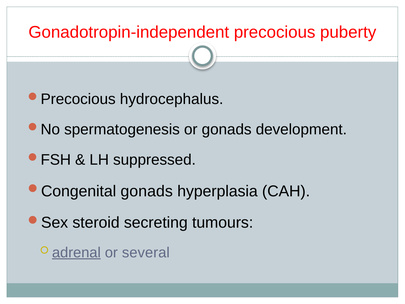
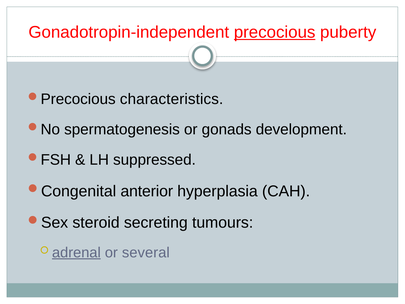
precocious underline: none -> present
hydrocephalus: hydrocephalus -> characteristics
gonads at (147, 191): gonads -> anterior
